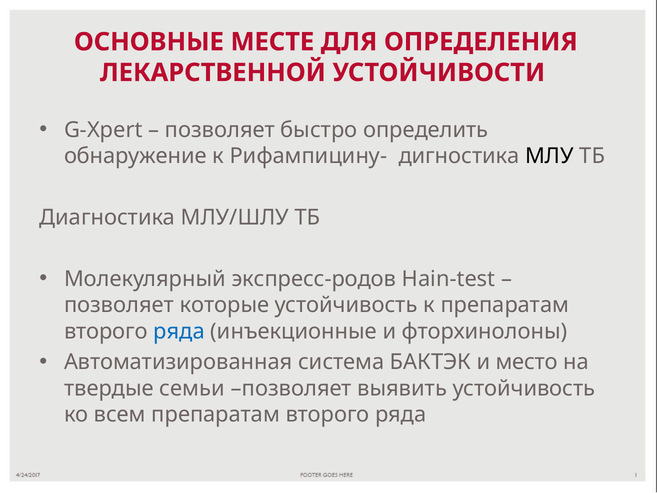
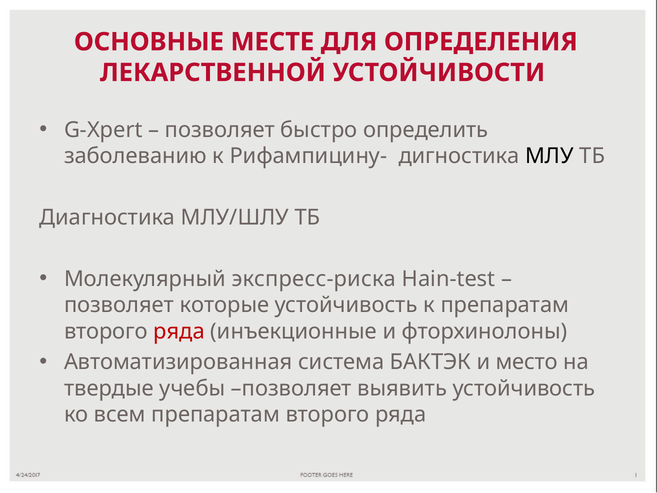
обнаружение: обнаружение -> заболеванию
экспресс-родов: экспресс-родов -> экспресс-риска
ряда at (179, 331) colour: blue -> red
семьи: семьи -> учебы
